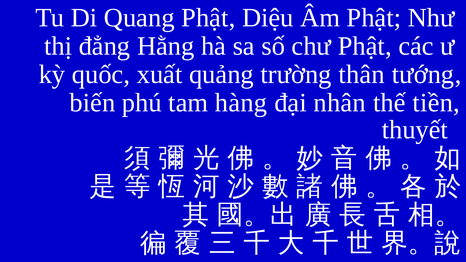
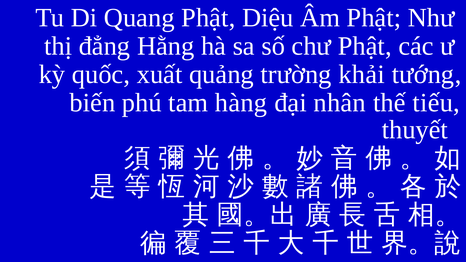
thân: thân -> khải
tiền: tiền -> tiếu
